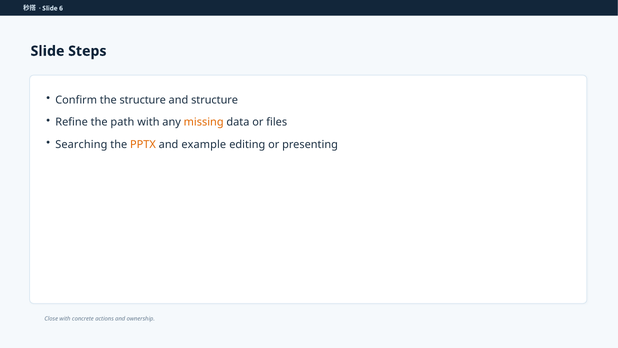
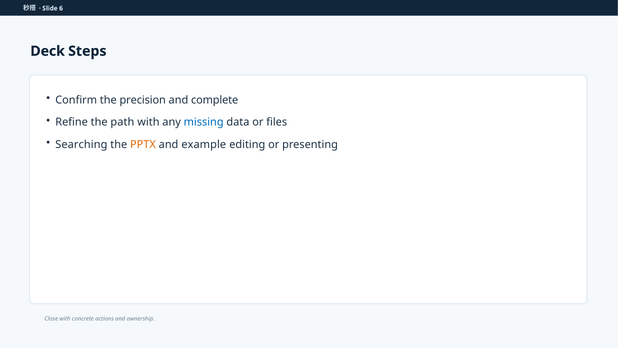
Slide at (48, 51): Slide -> Deck
the structure: structure -> precision
and structure: structure -> complete
missing colour: orange -> blue
